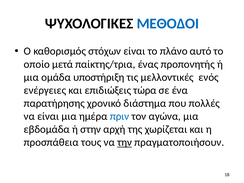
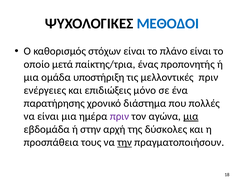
πλάνο αυτό: αυτό -> είναι
μελλοντικές ενός: ενός -> πριν
τώρα: τώρα -> μόνο
πριν at (119, 116) colour: blue -> purple
μια at (191, 116) underline: none -> present
χωρίζεται: χωρίζεται -> δύσκολες
